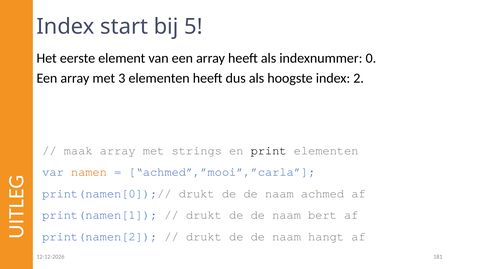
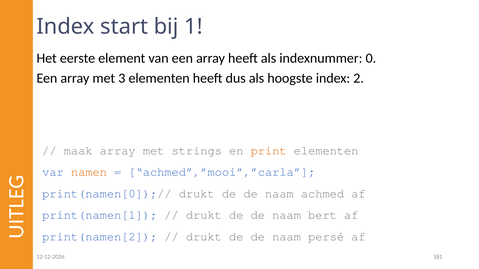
5: 5 -> 1
print colour: black -> orange
hangt: hangt -> persé
